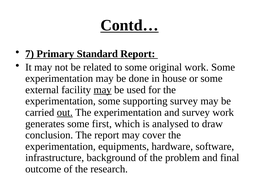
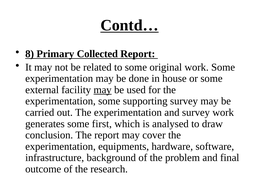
7: 7 -> 8
Standard: Standard -> Collected
out underline: present -> none
